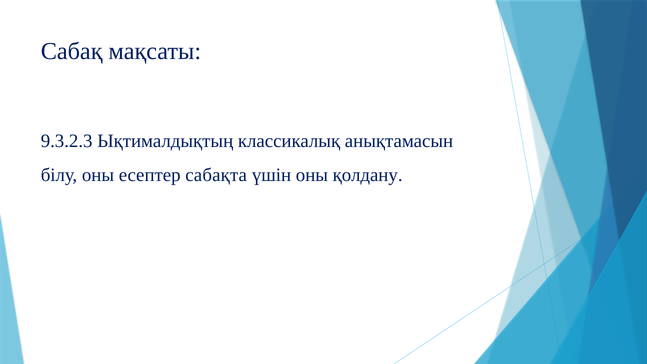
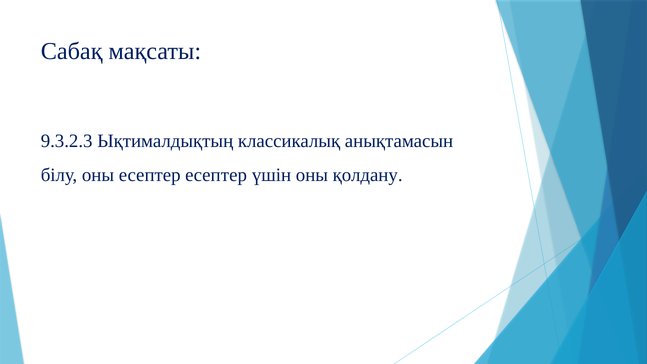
есептер сабақта: сабақта -> есептер
